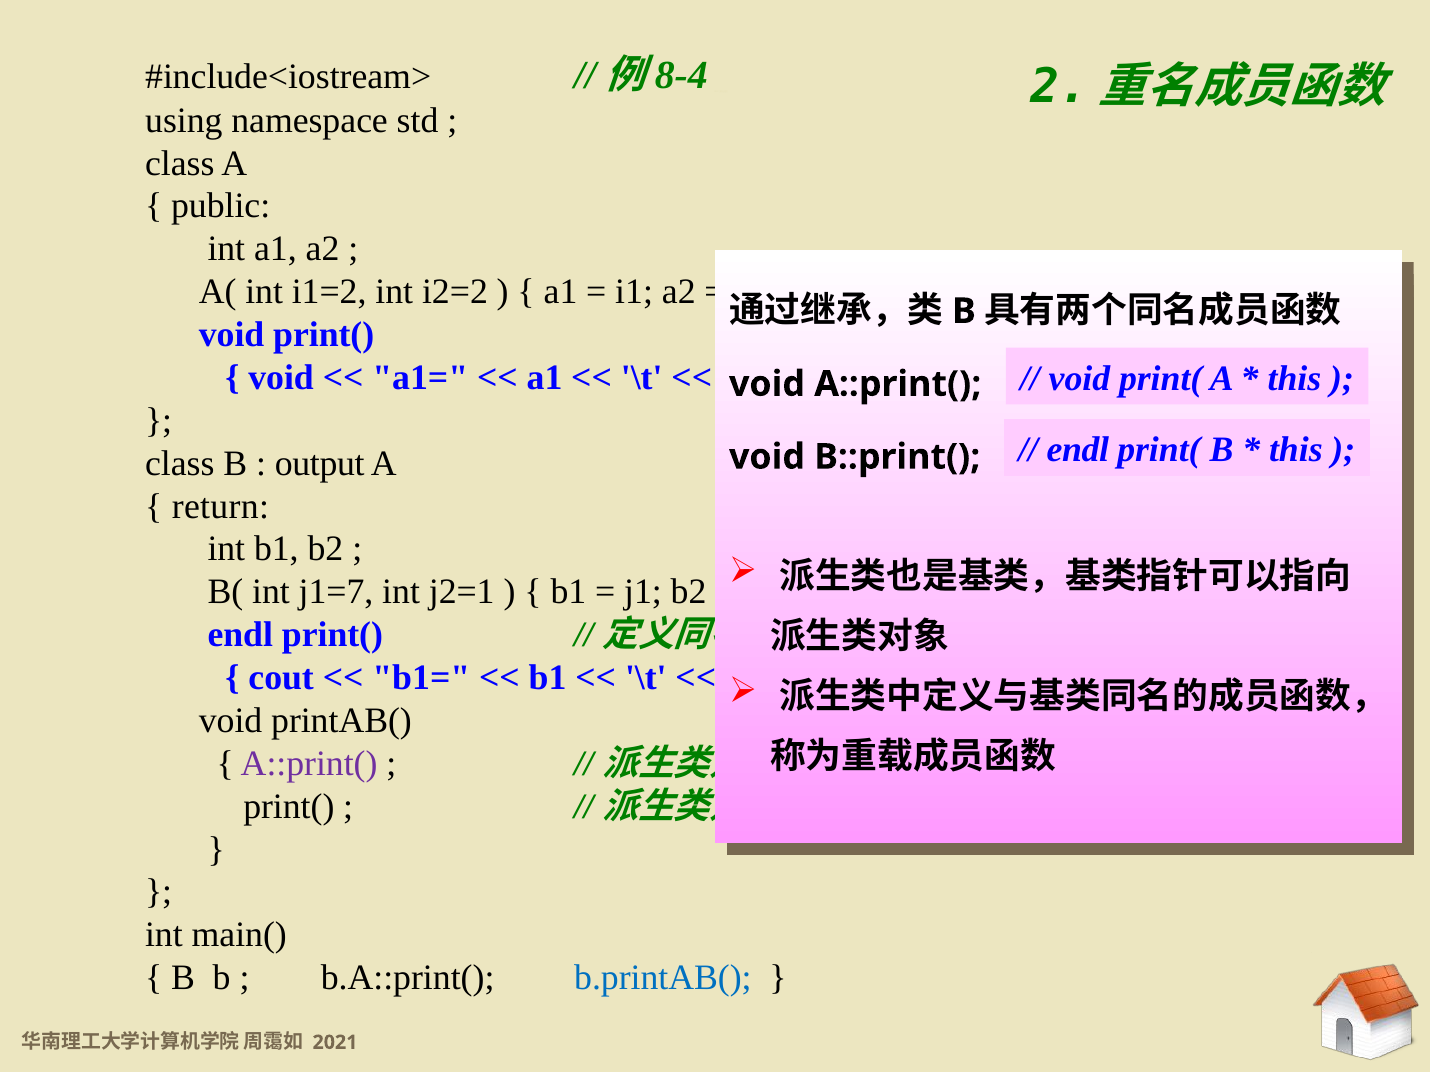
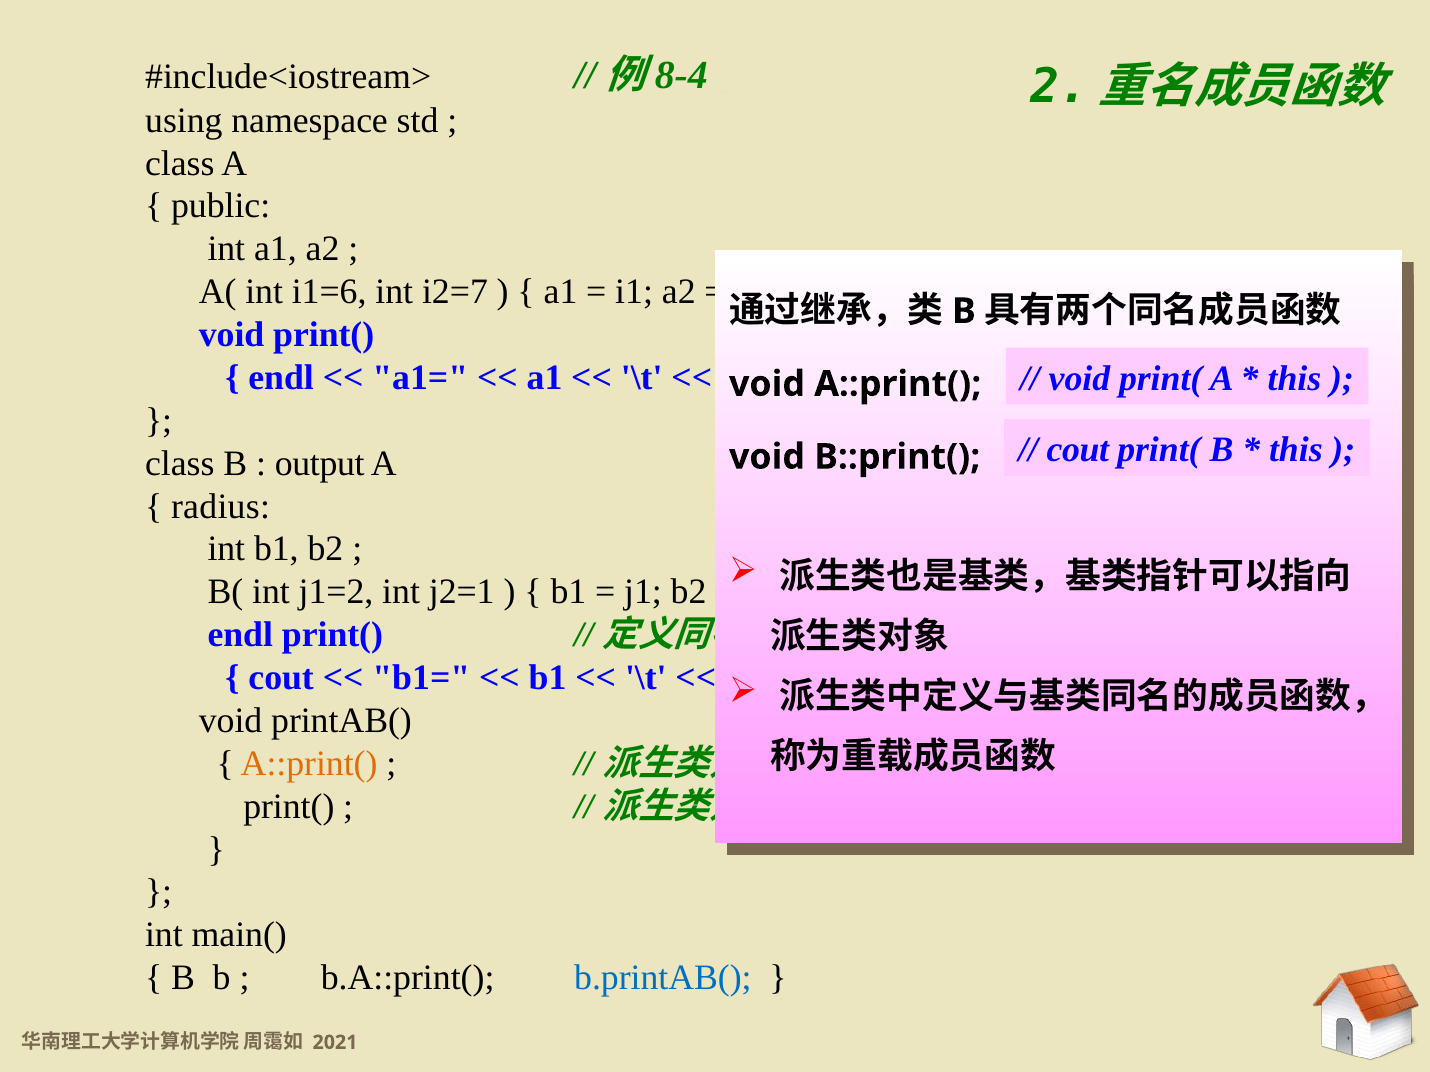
i1=2: i1=2 -> i1=6
i2=2: i2=2 -> i2=7
void at (281, 378): void -> endl
endl at (1078, 450): endl -> cout
return: return -> radius
j1=7: j1=7 -> j1=2
A::print( at (309, 764) colour: purple -> orange
